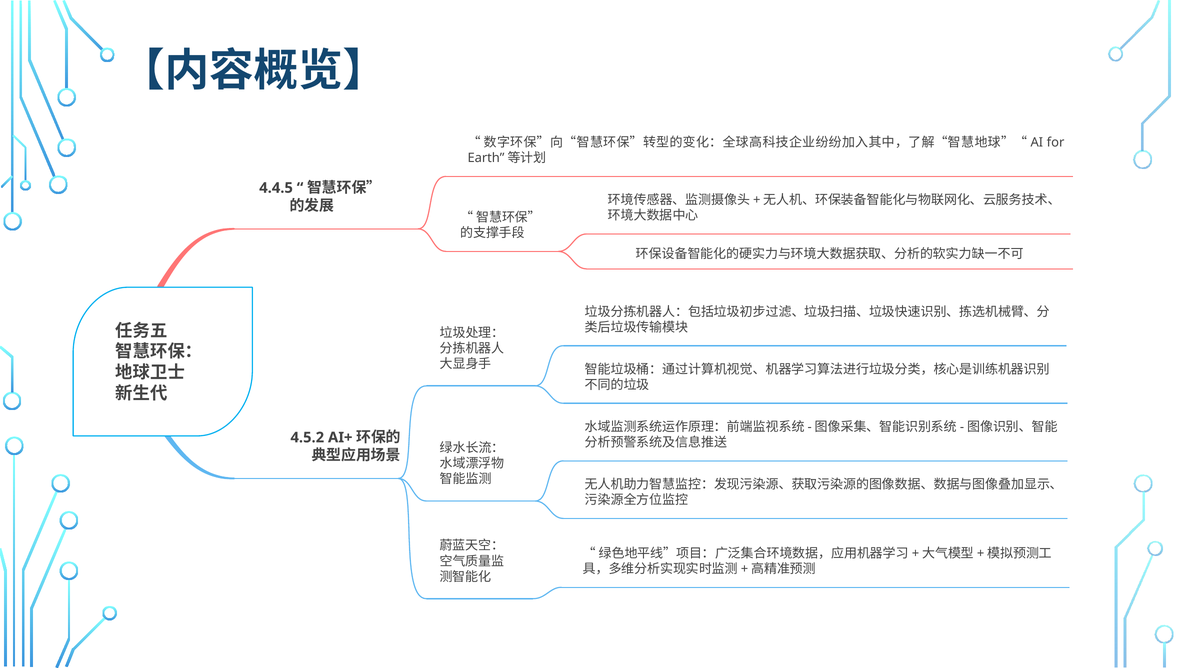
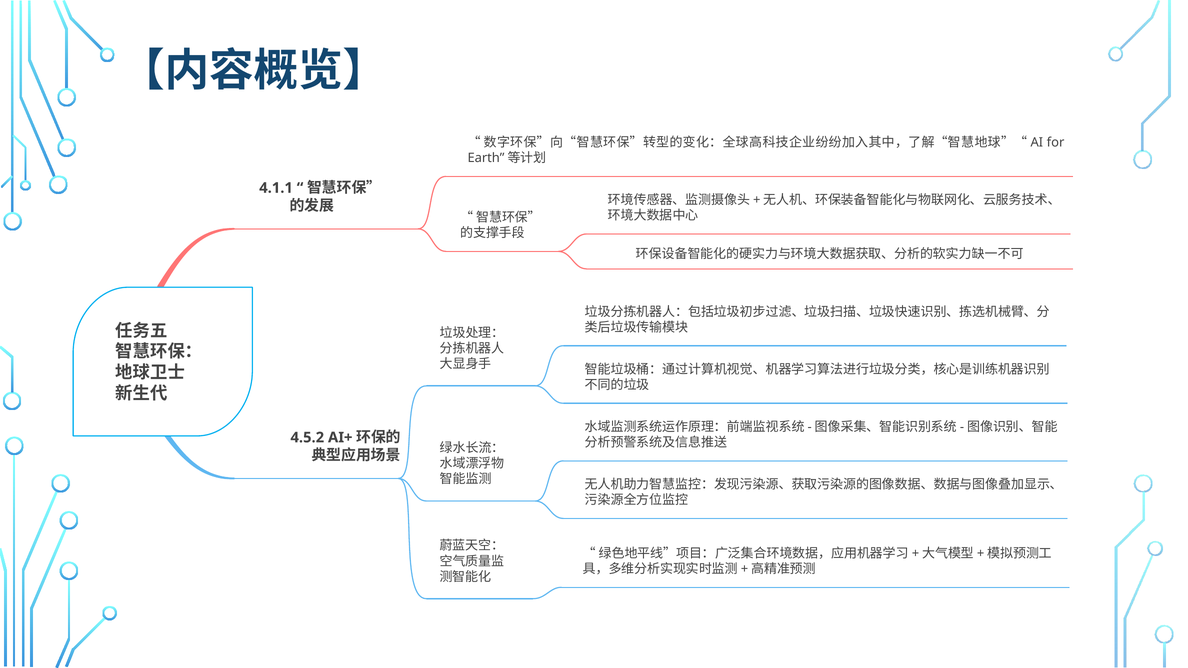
4.4.5: 4.4.5 -> 4.1.1
